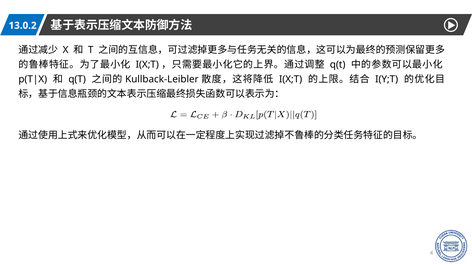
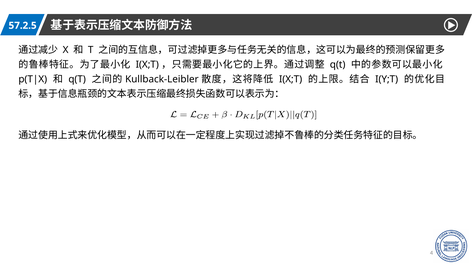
13.0.2: 13.0.2 -> 57.2.5
